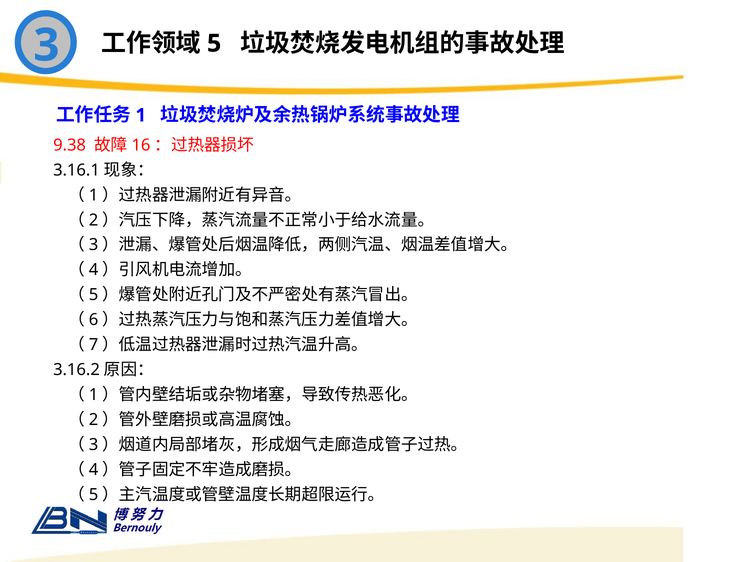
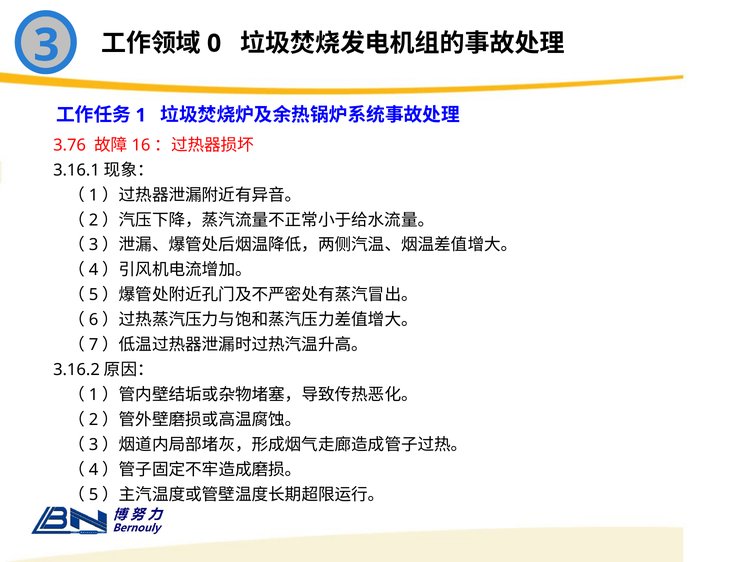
5: 5 -> 0
9.38: 9.38 -> 3.76
